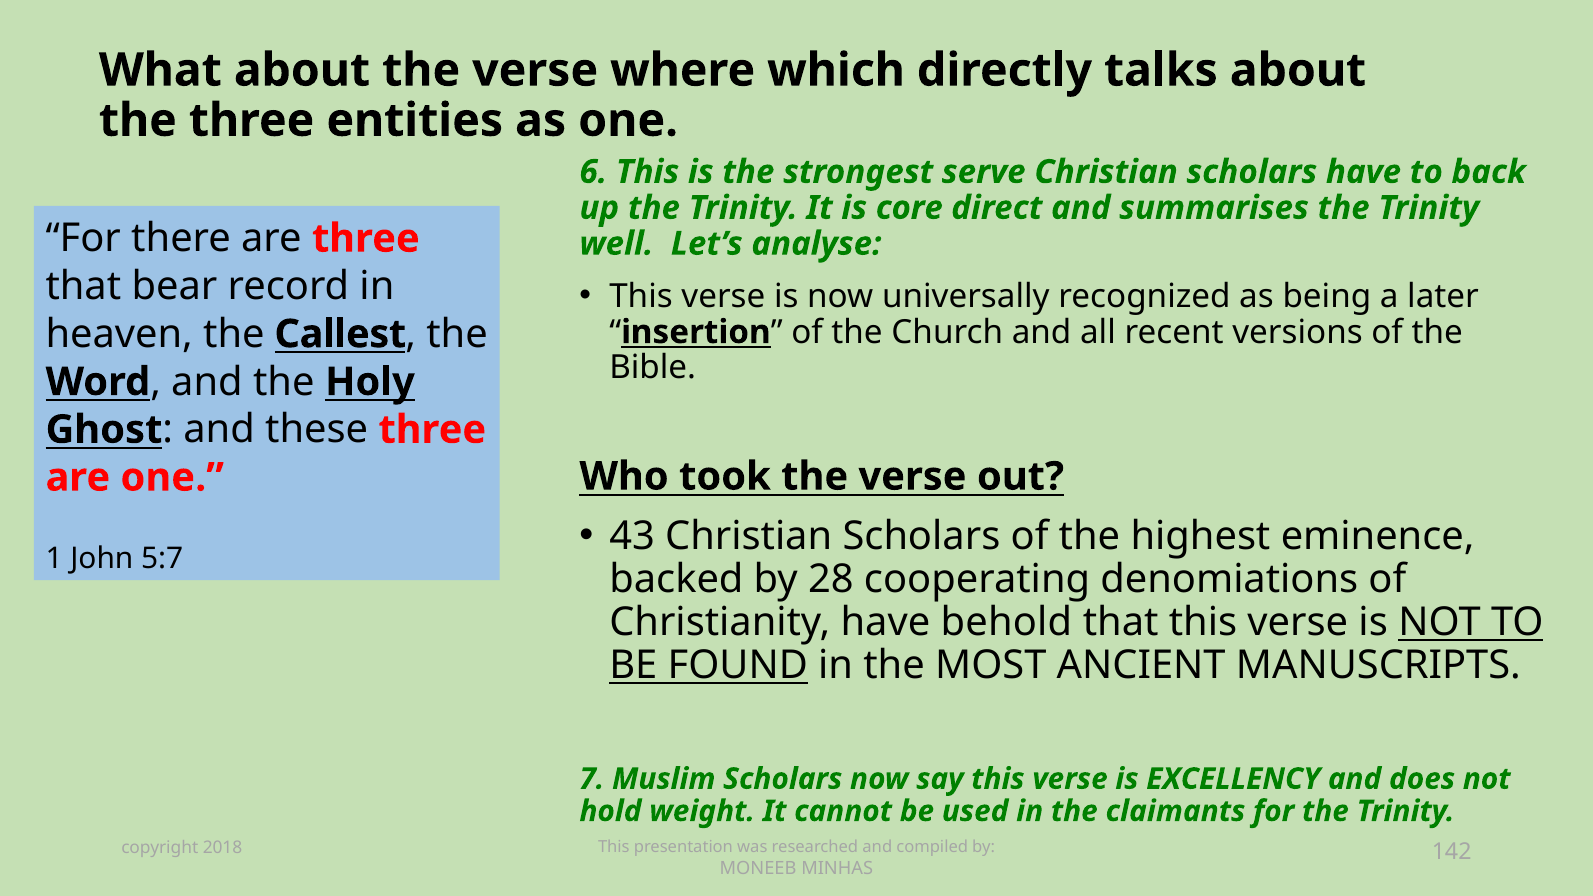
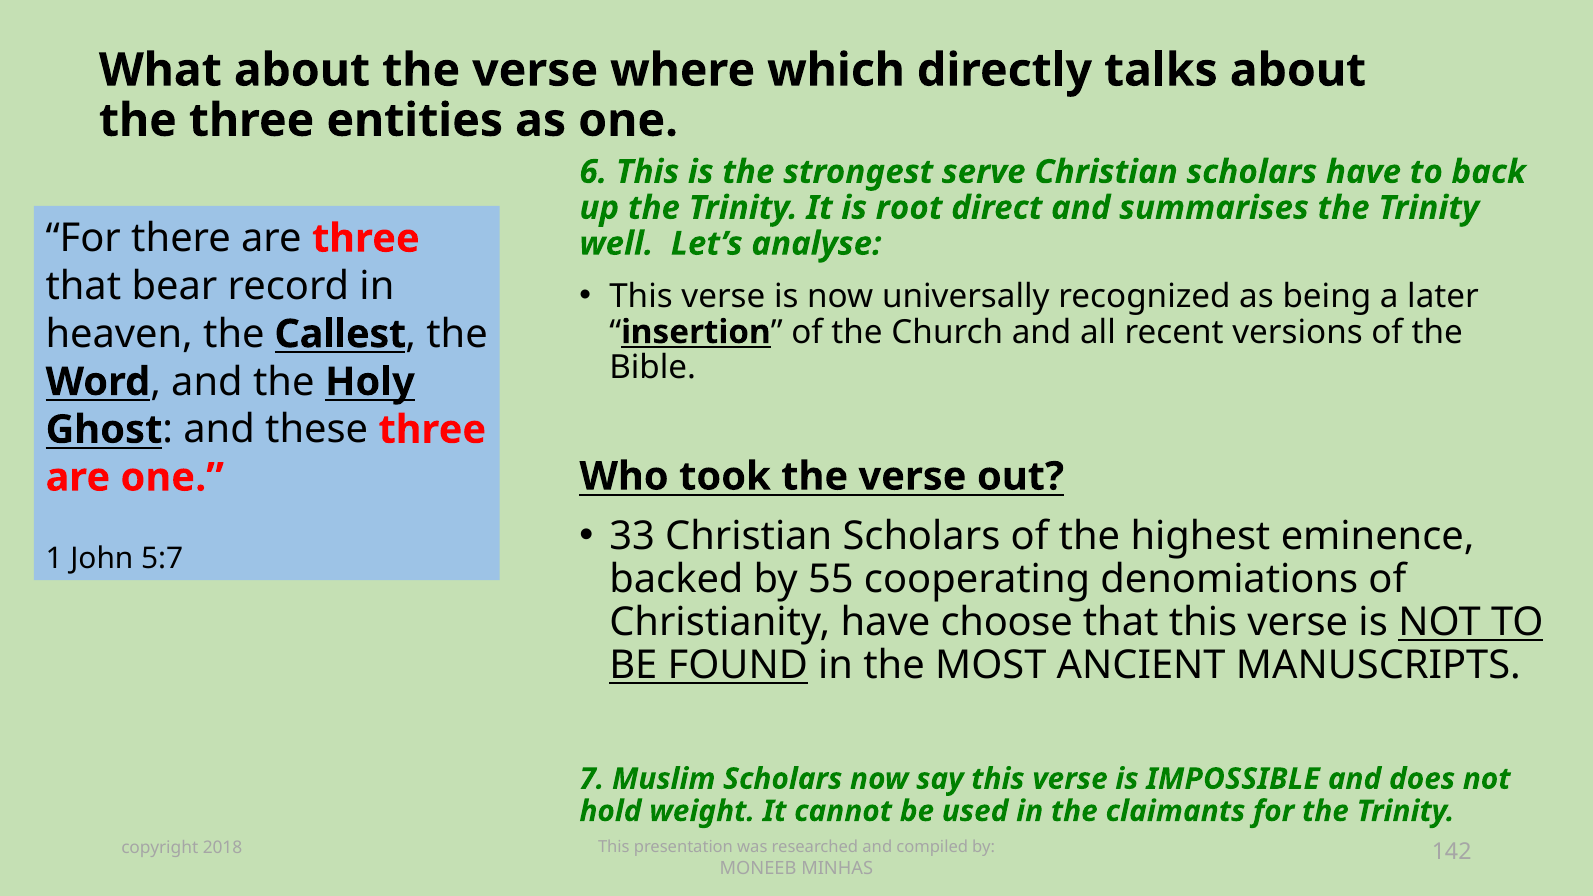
core: core -> root
43: 43 -> 33
28: 28 -> 55
behold: behold -> choose
EXCELLENCY: EXCELLENCY -> IMPOSSIBLE
